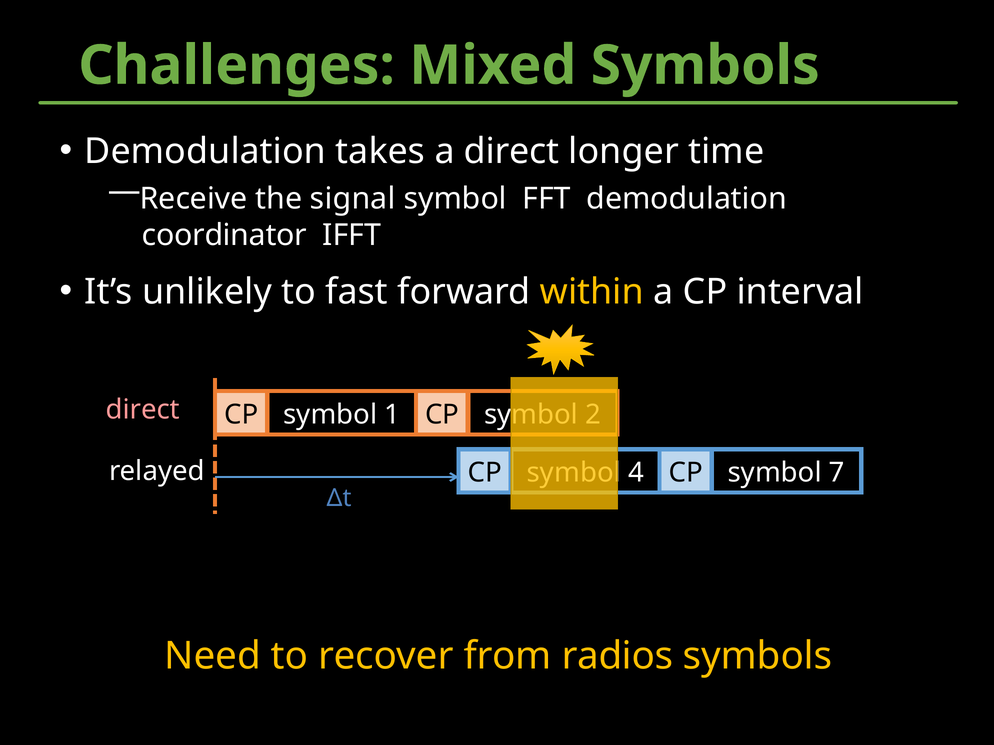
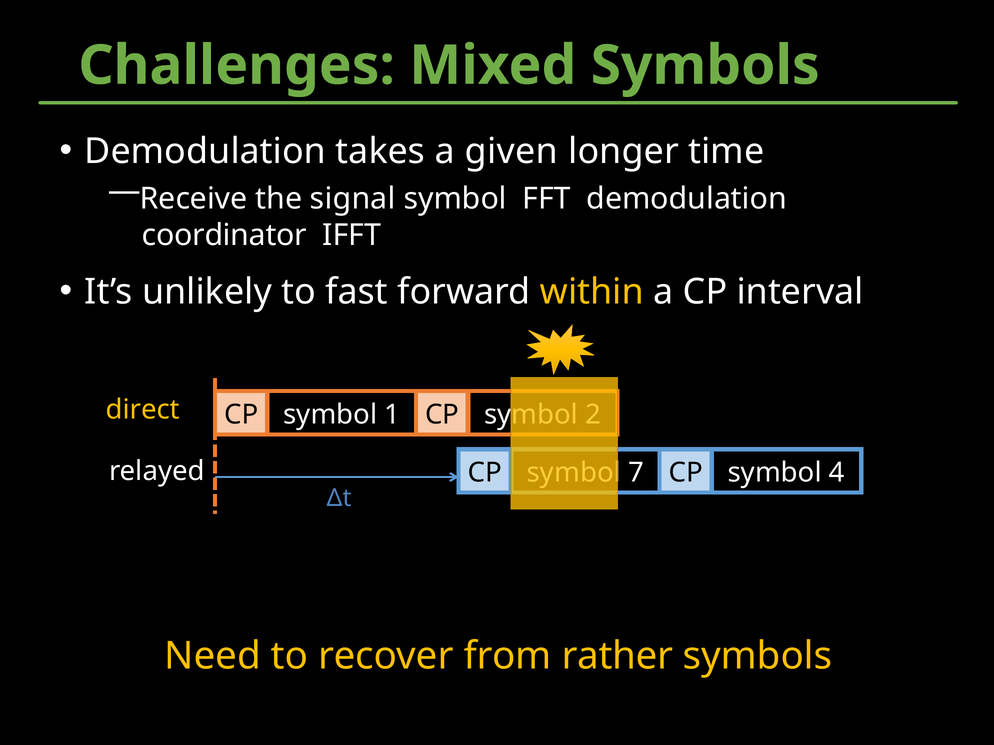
a direct: direct -> given
direct at (143, 410) colour: pink -> yellow
4: 4 -> 7
7: 7 -> 4
radios: radios -> rather
